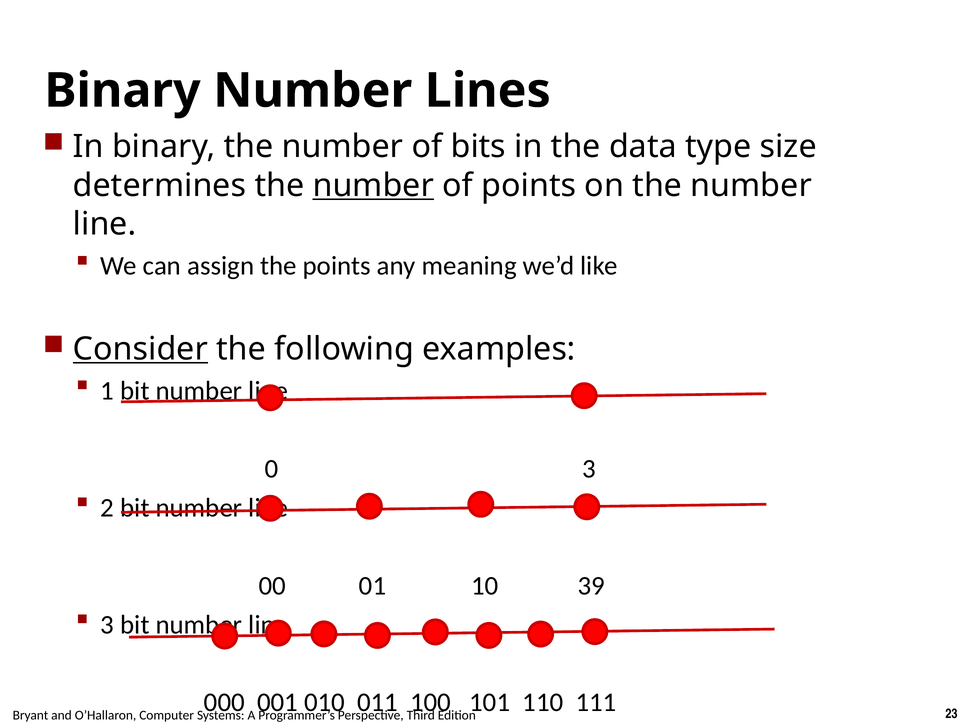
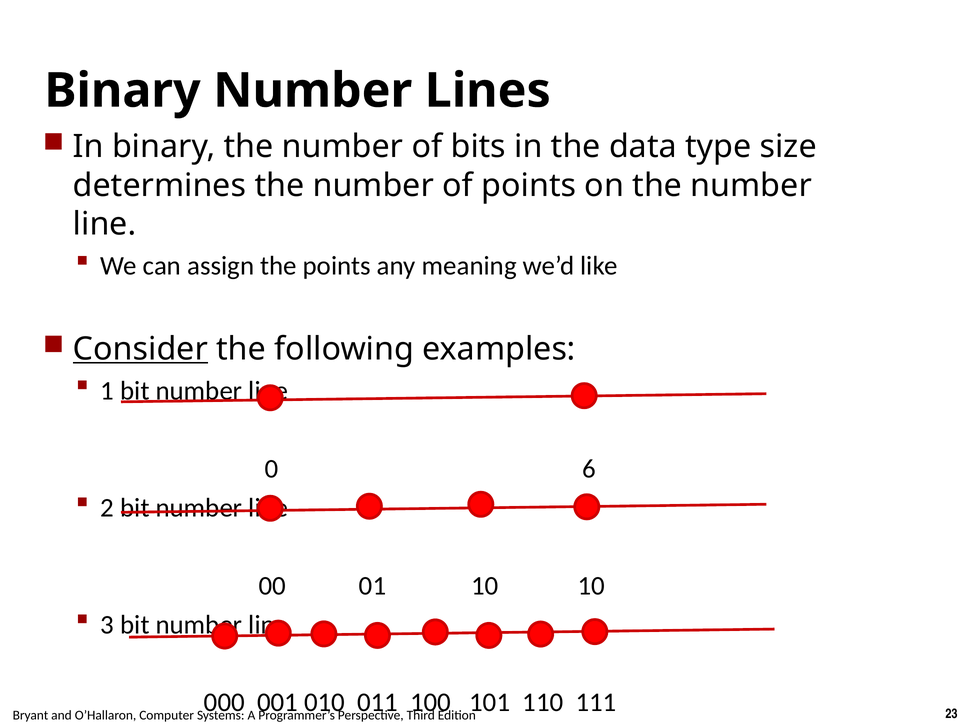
number at (373, 185) underline: present -> none
0 3: 3 -> 6
10 39: 39 -> 10
